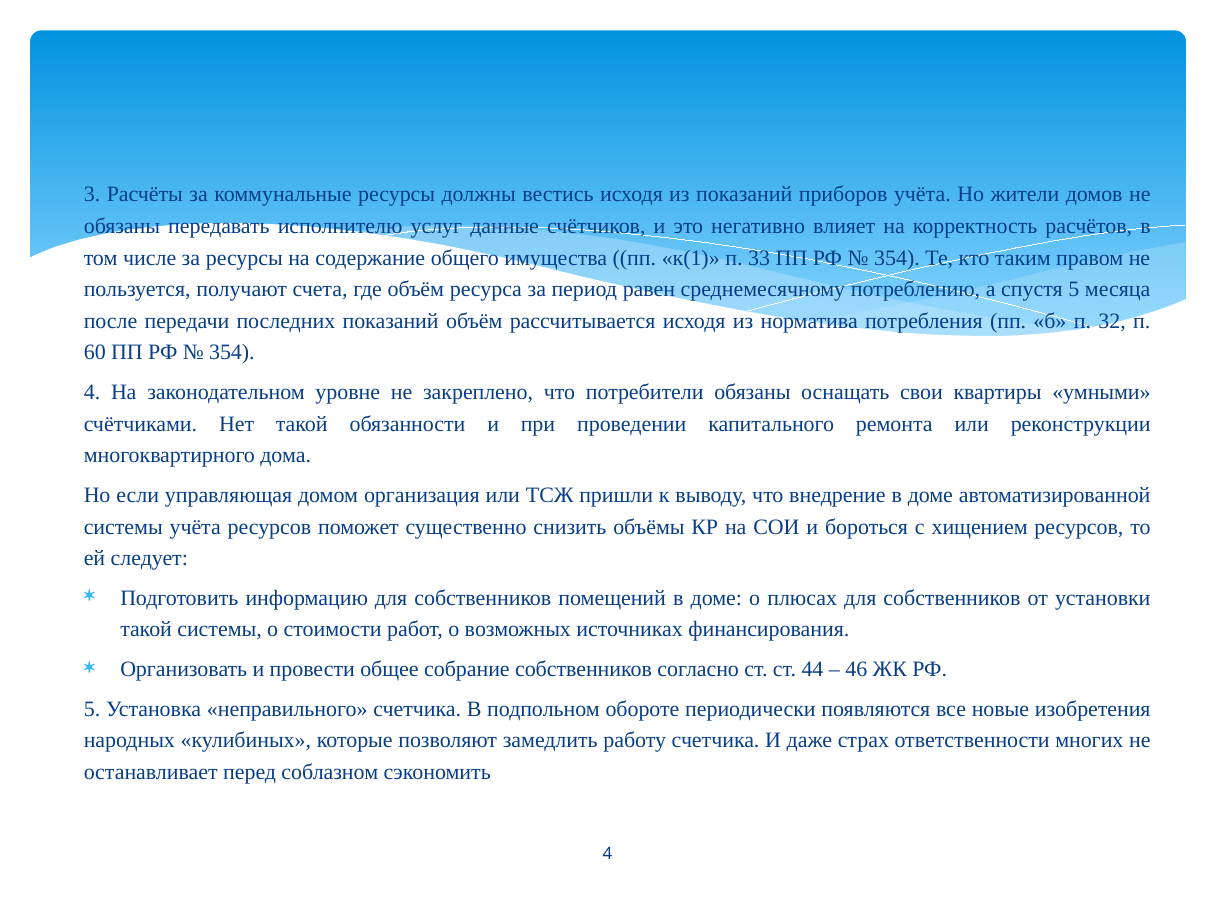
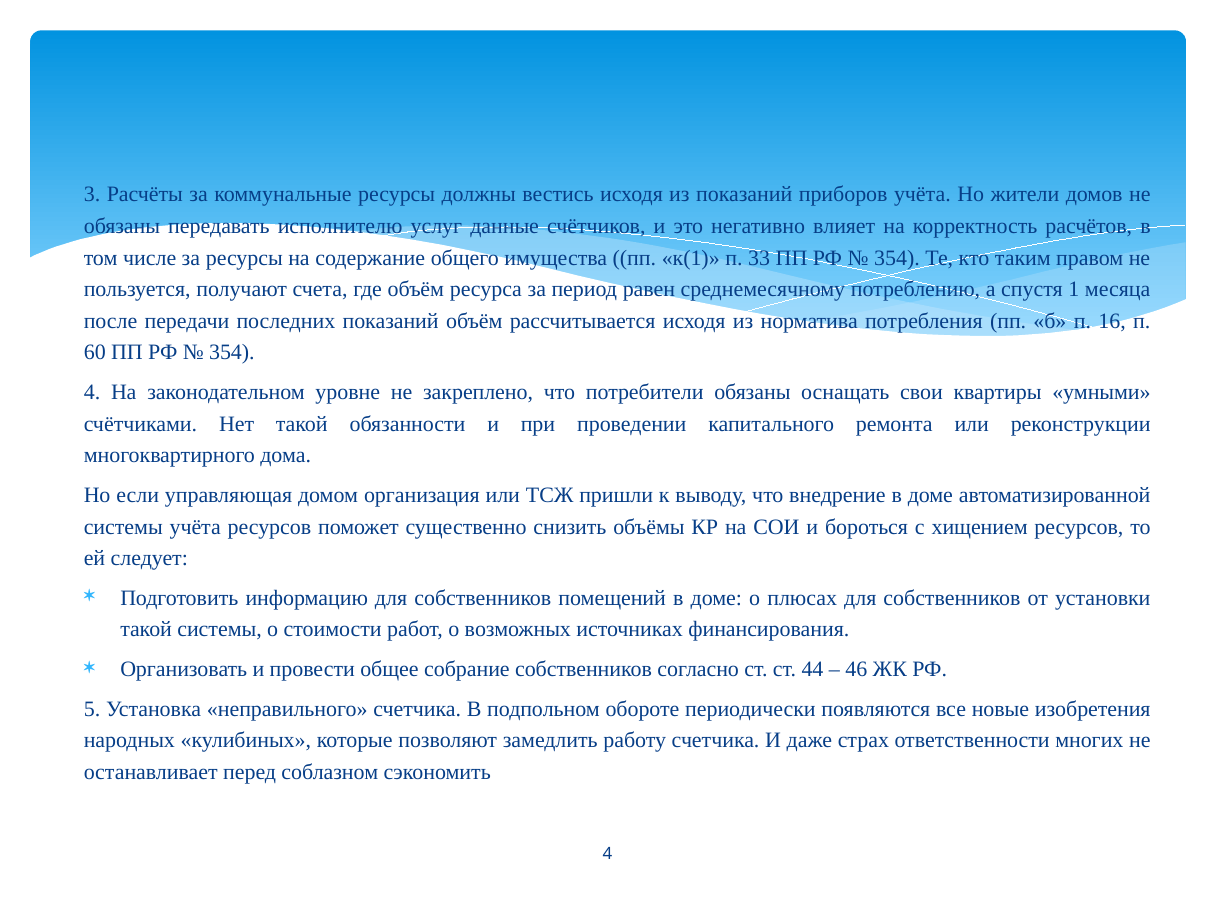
спустя 5: 5 -> 1
32: 32 -> 16
